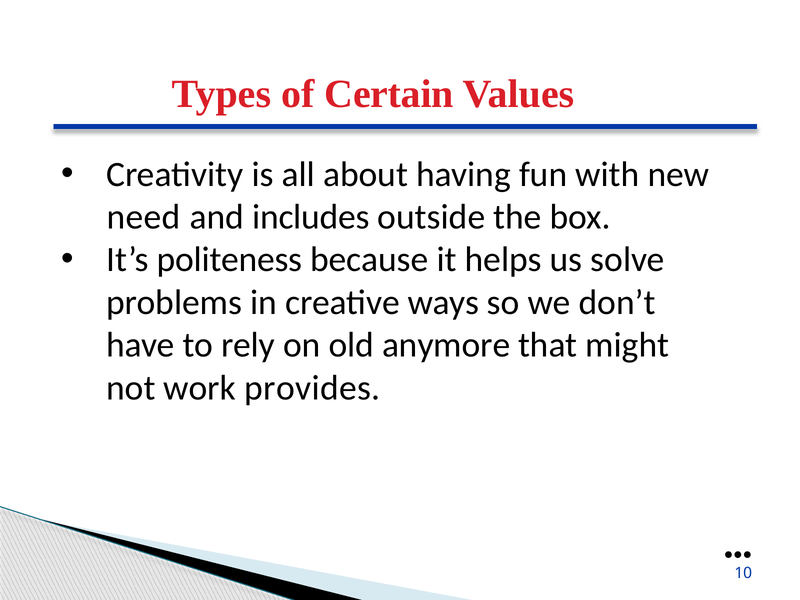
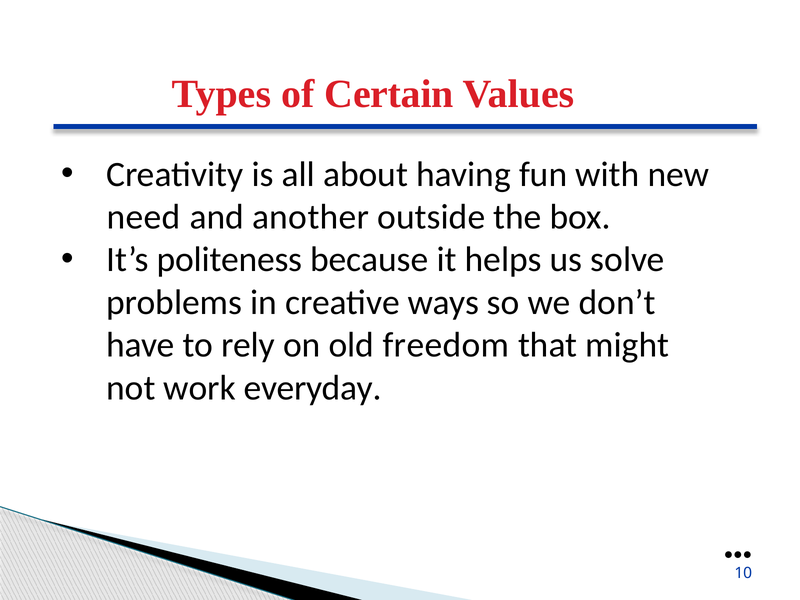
includes: includes -> another
anymore: anymore -> freedom
provides: provides -> everyday
